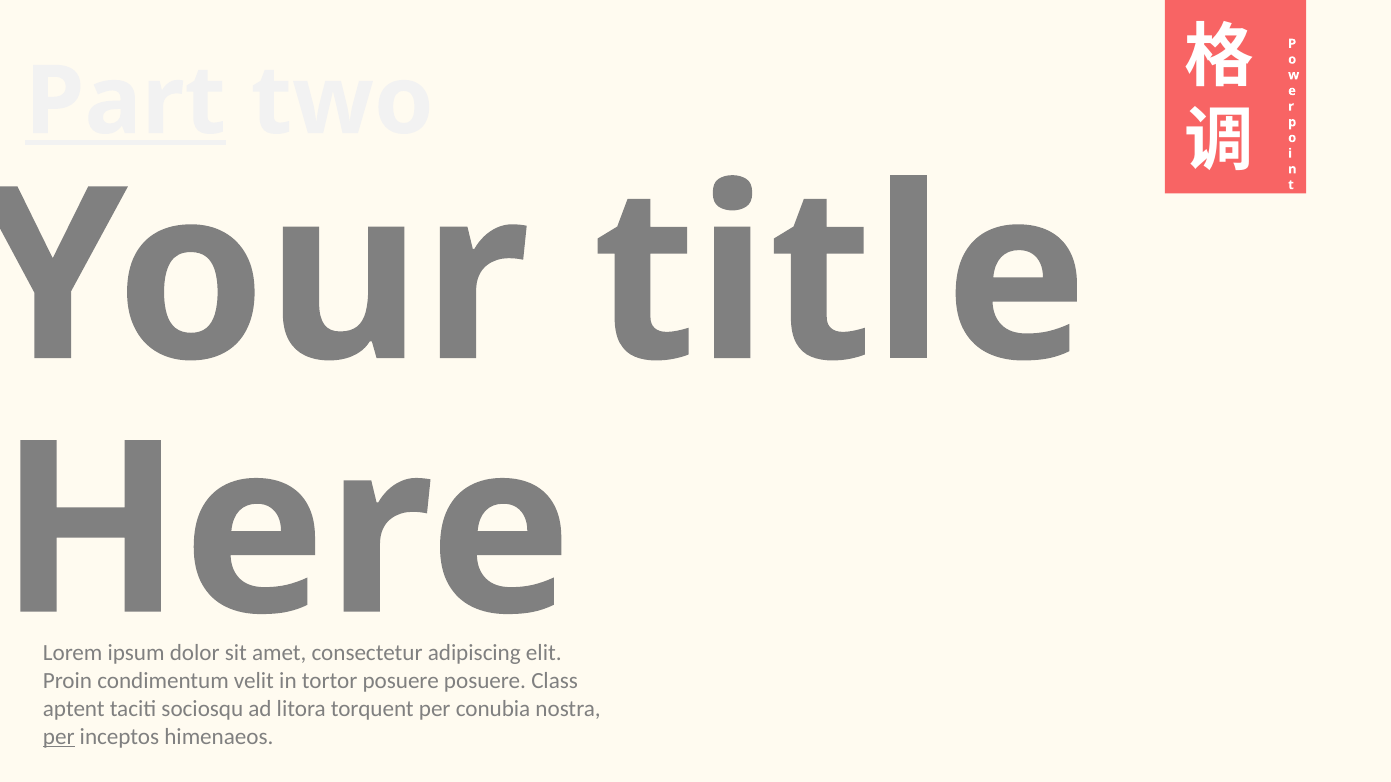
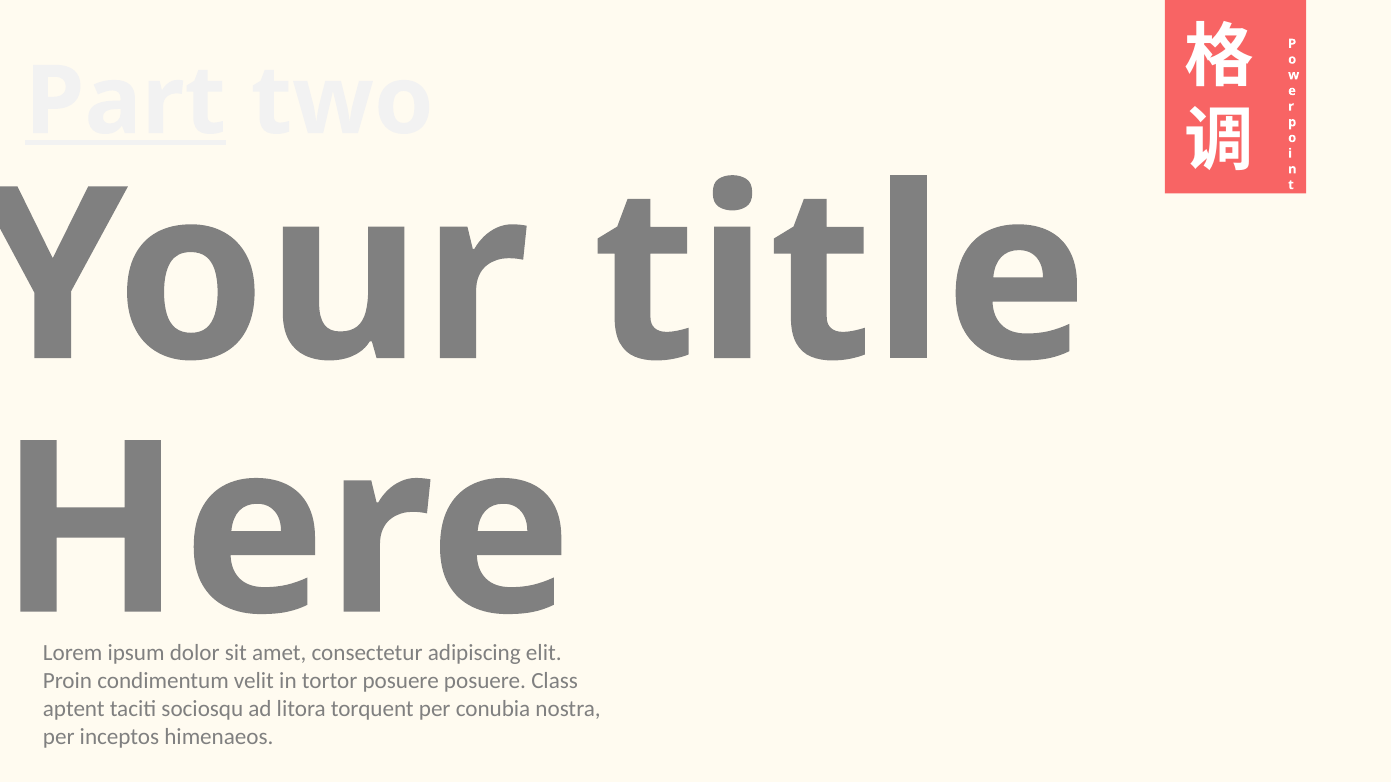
per at (59, 737) underline: present -> none
